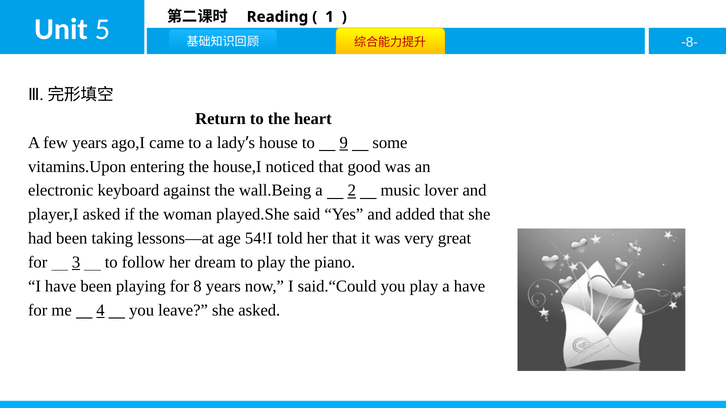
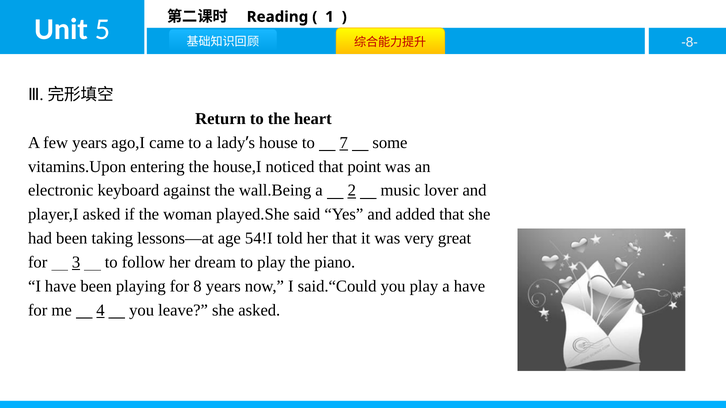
9: 9 -> 7
good: good -> point
